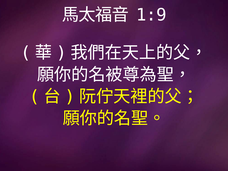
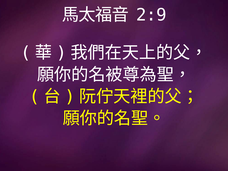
1:9: 1:9 -> 2:9
